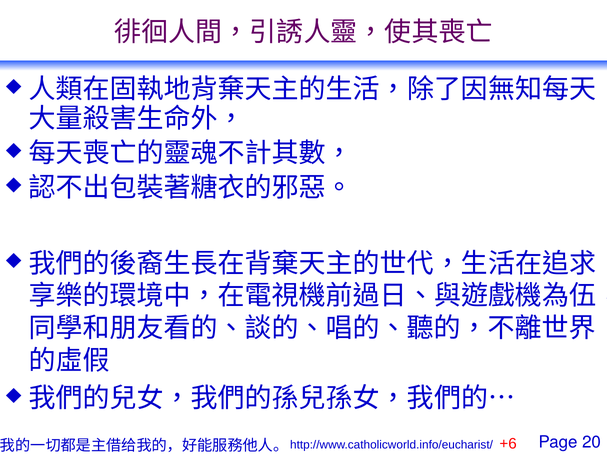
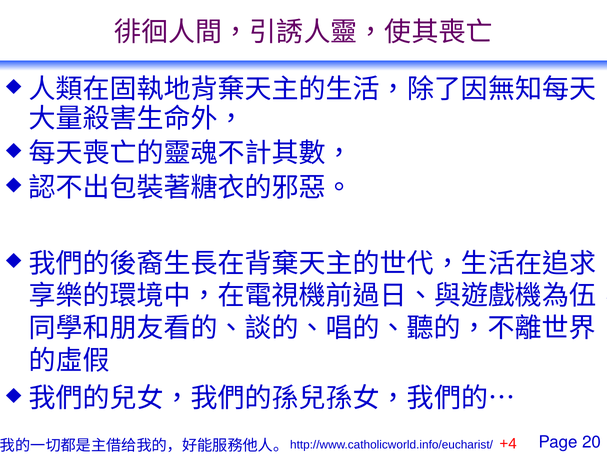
+6: +6 -> +4
